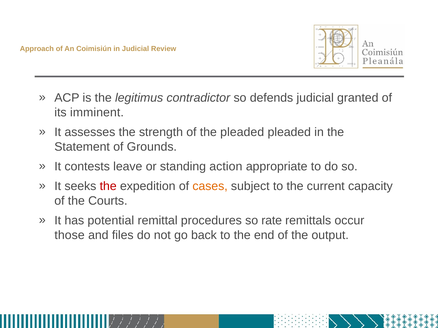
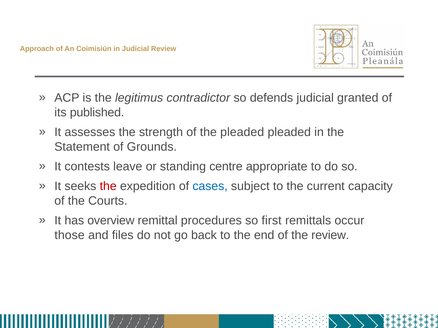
imminent: imminent -> published
action: action -> centre
cases colour: orange -> blue
potential: potential -> overview
rate: rate -> first
the output: output -> review
